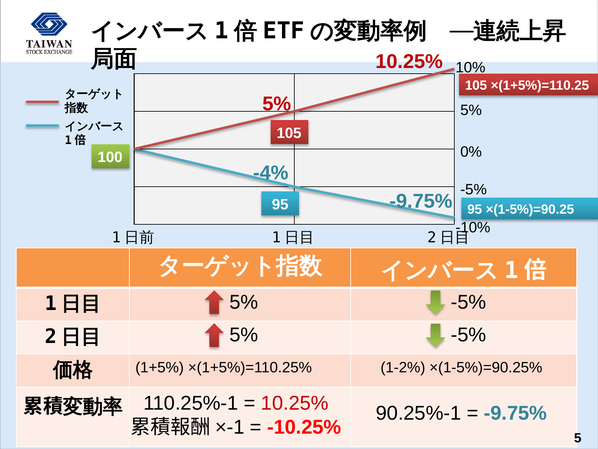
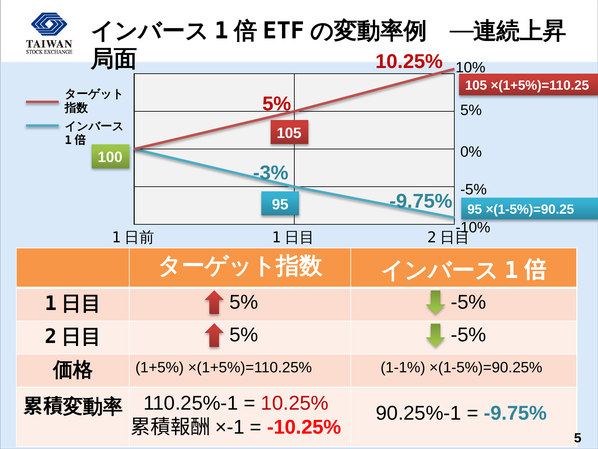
-4%: -4% -> -3%
1-2%: 1-2% -> 1-1%
